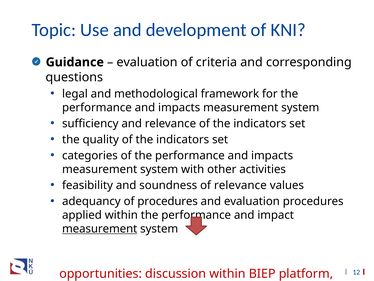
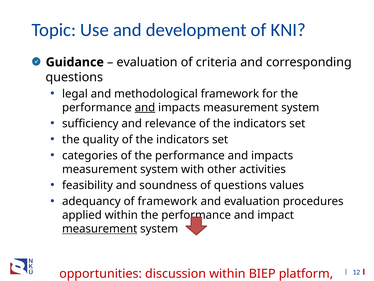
and at (145, 107) underline: none -> present
of relevance: relevance -> questions
of procedures: procedures -> framework
